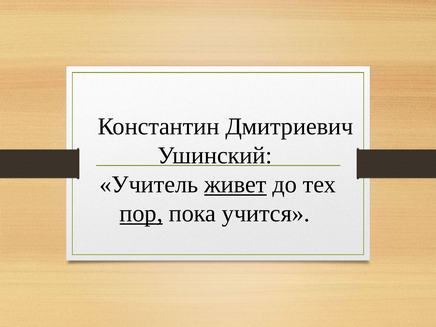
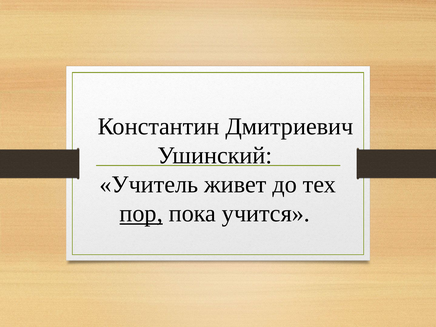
живет underline: present -> none
